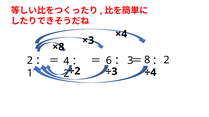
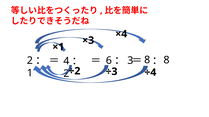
×8: ×8 -> ×1
8 2: 2 -> 8
